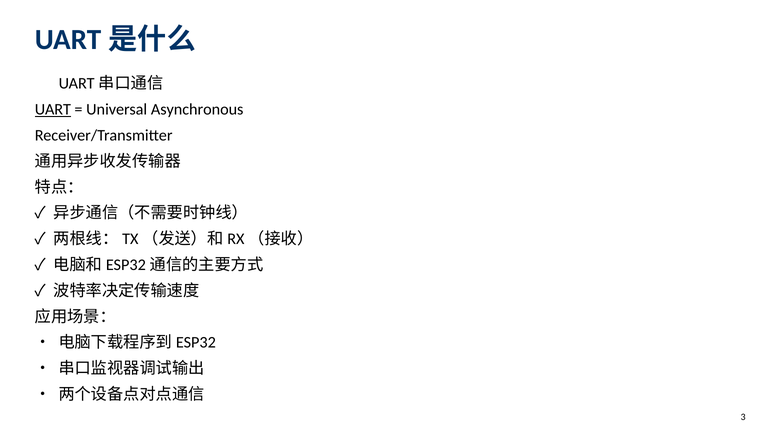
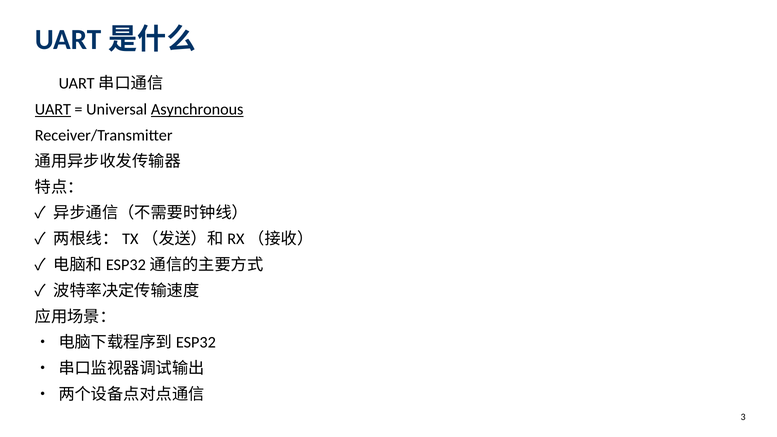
Asynchronous underline: none -> present
